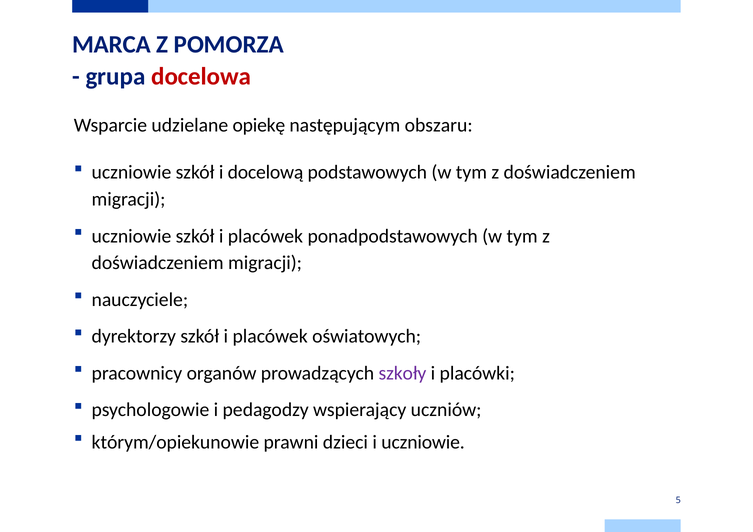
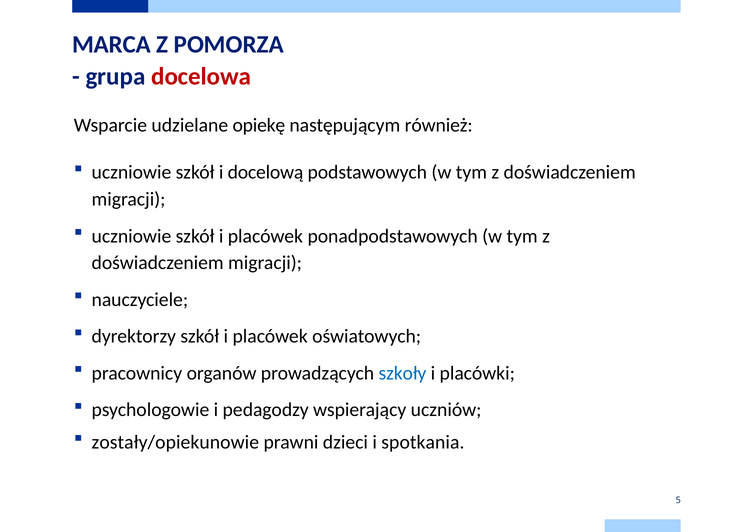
obszaru: obszaru -> również
szkoły colour: purple -> blue
którym/opiekunowie: którym/opiekunowie -> zostały/opiekunowie
i uczniowie: uczniowie -> spotkania
